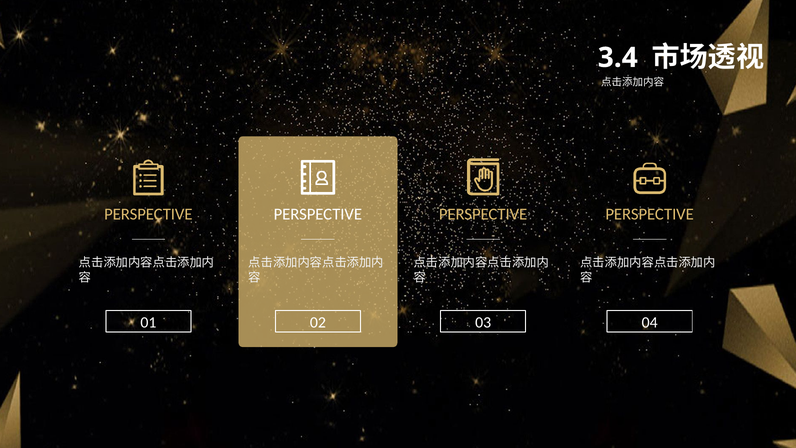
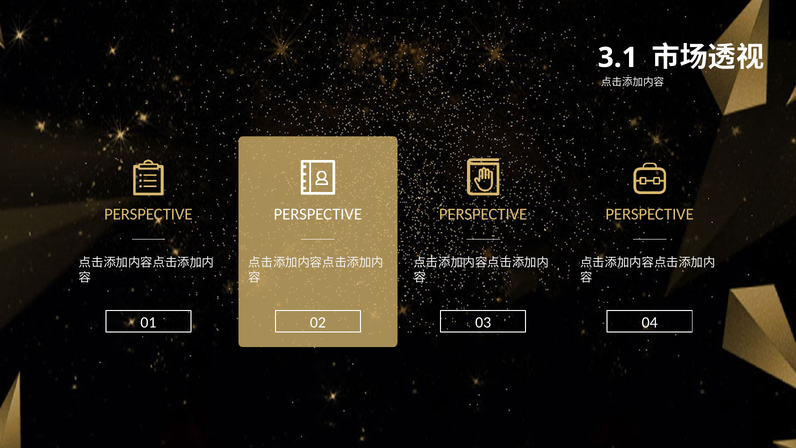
3.4: 3.4 -> 3.1
